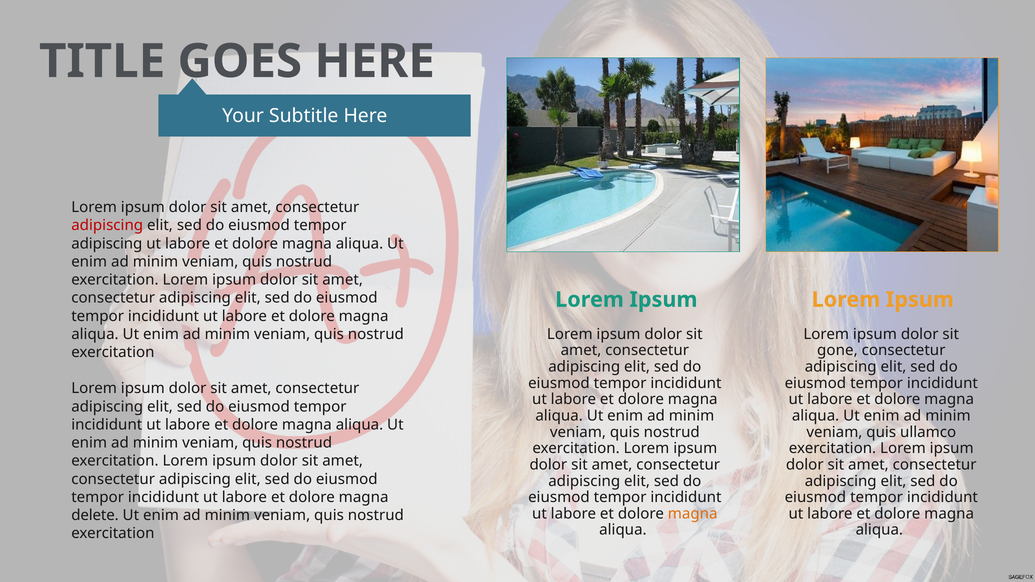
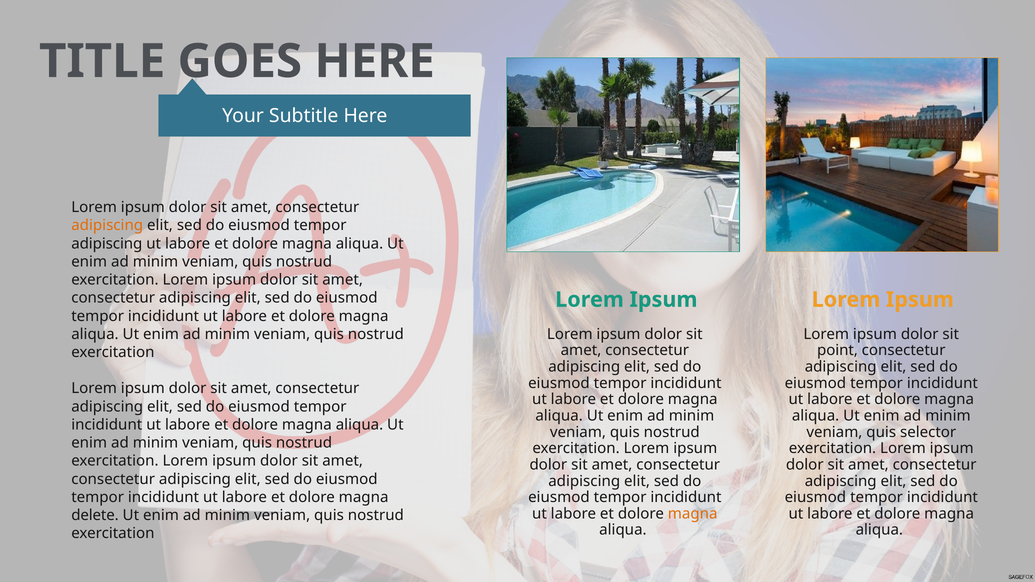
adipiscing at (107, 226) colour: red -> orange
gone: gone -> point
ullamco: ullamco -> selector
